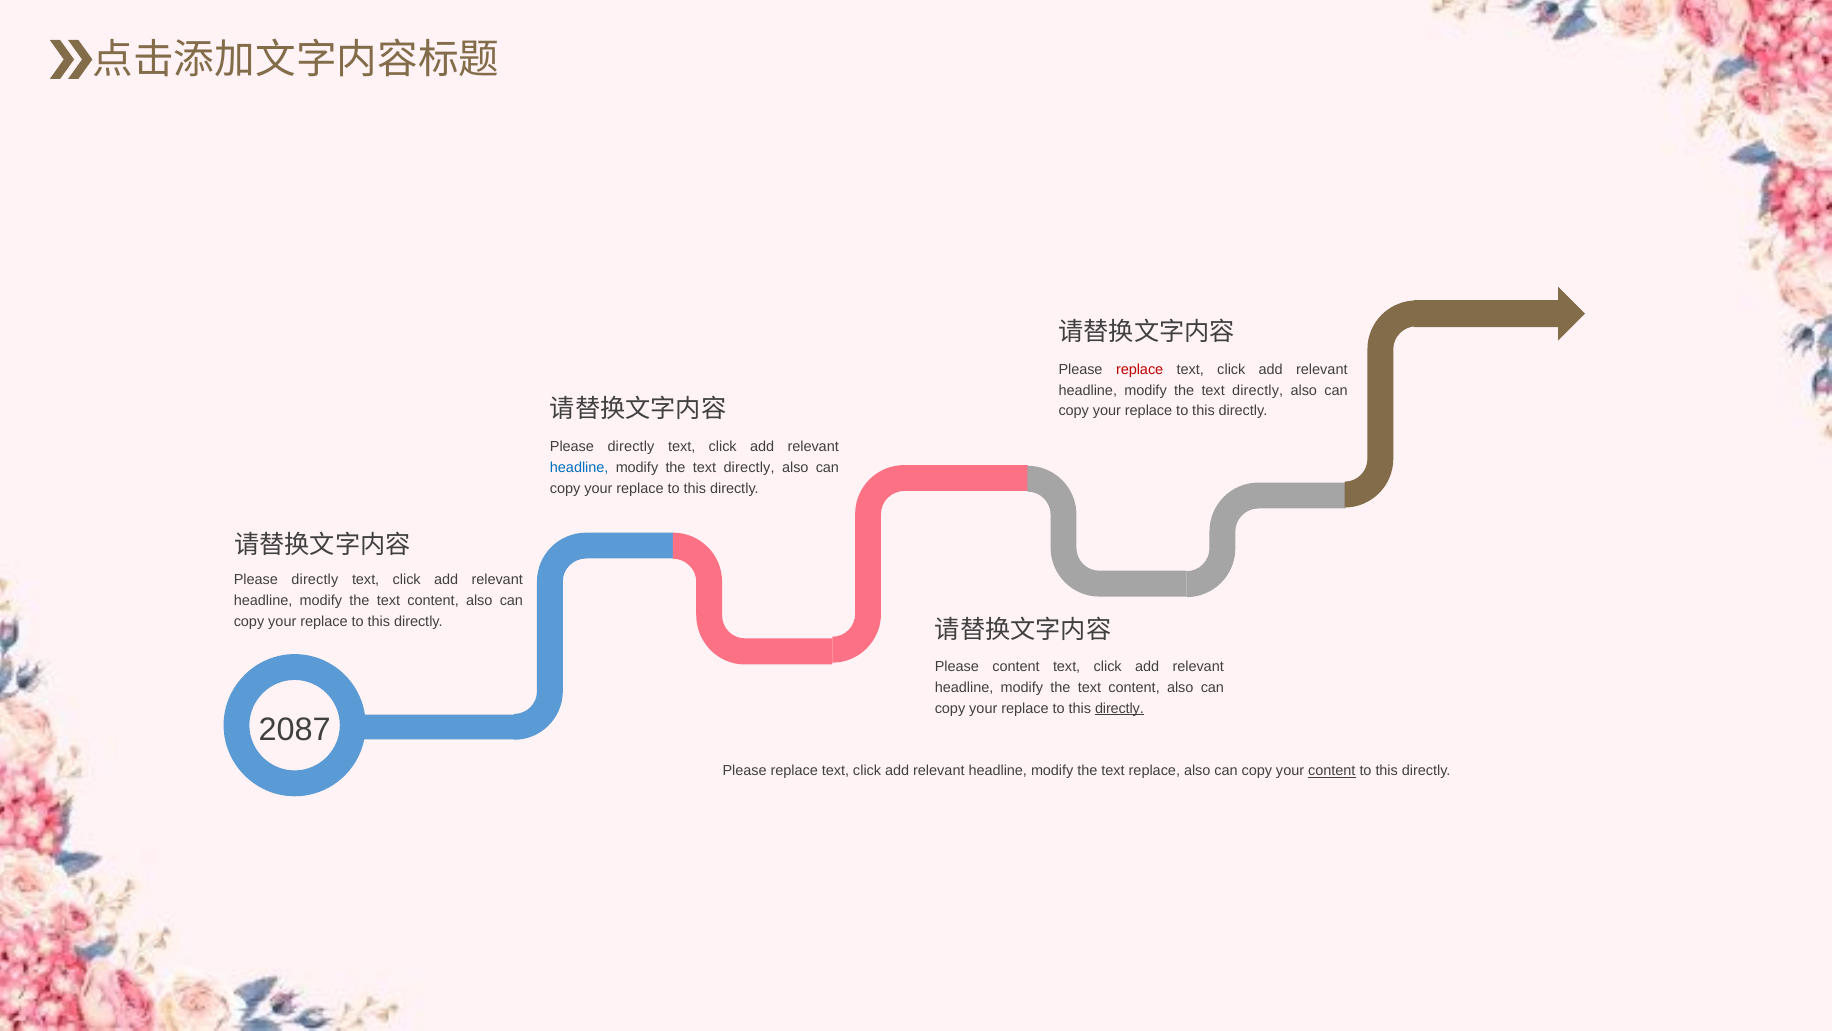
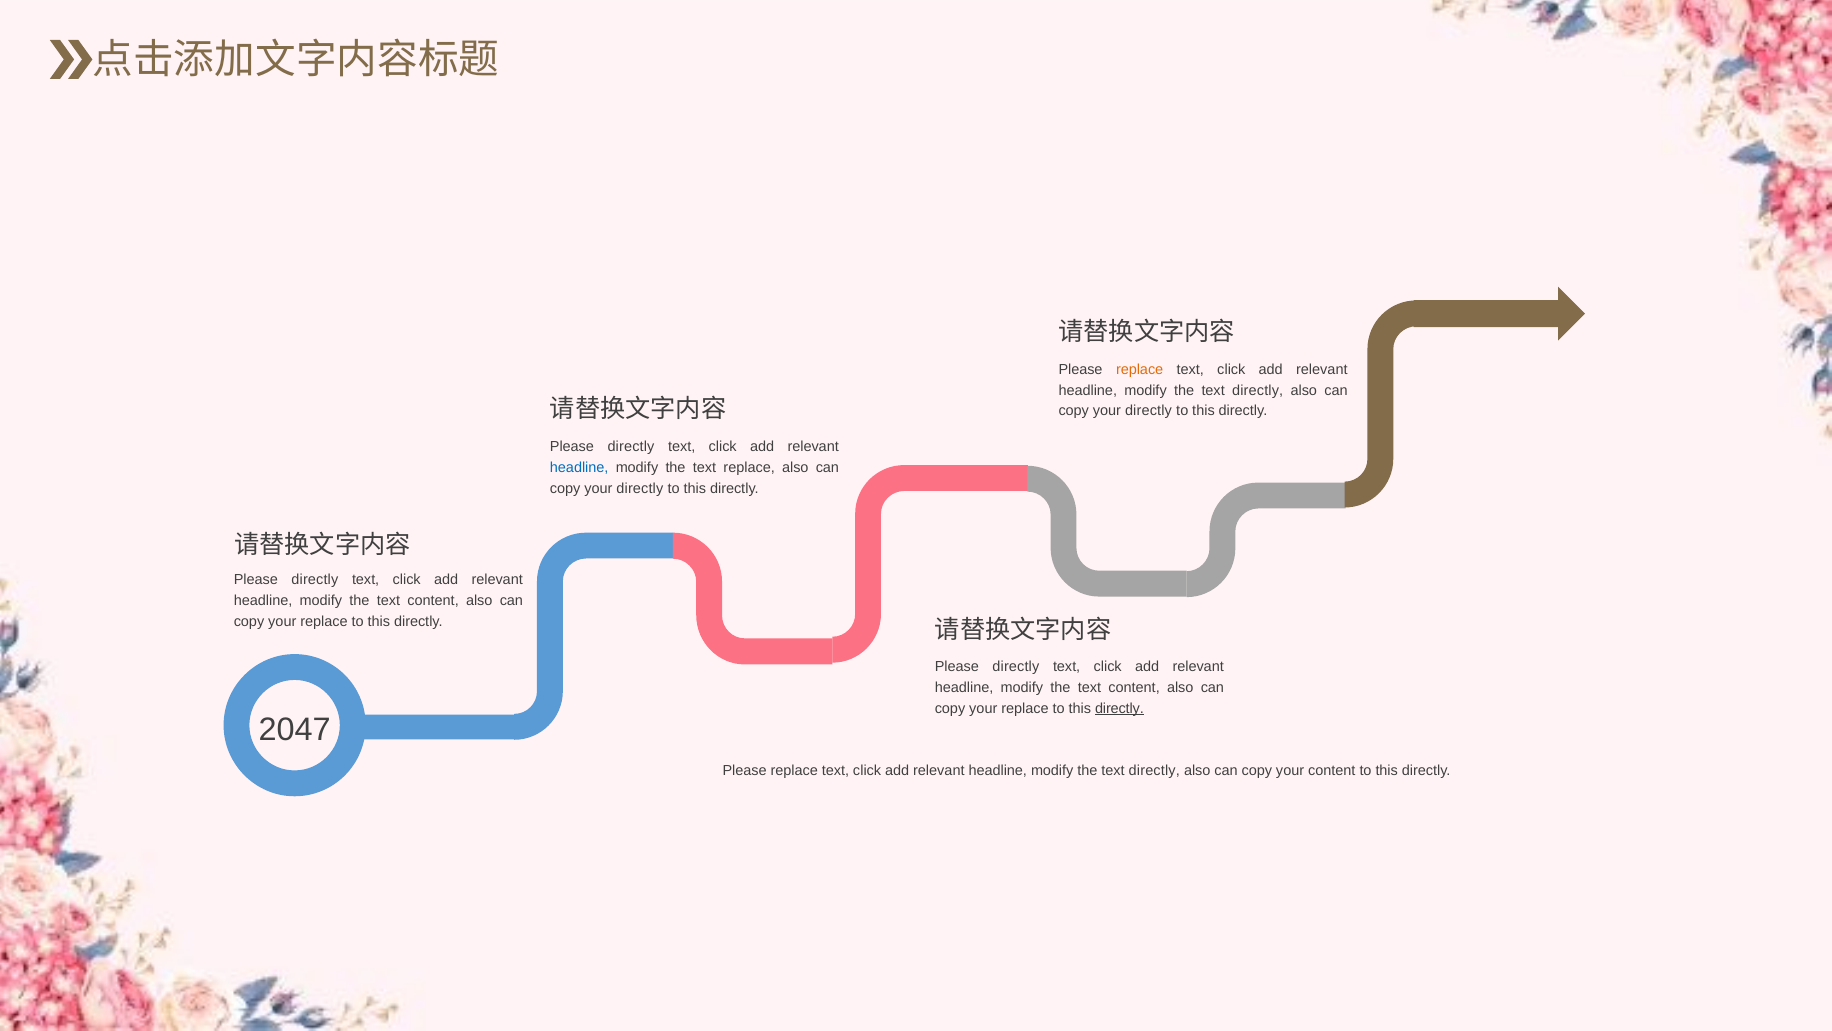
replace at (1140, 369) colour: red -> orange
replace at (1149, 411): replace -> directly
directly at (749, 468): directly -> replace
replace at (640, 489): replace -> directly
content at (1016, 667): content -> directly
2087: 2087 -> 2047
replace at (1154, 771): replace -> directly
content at (1332, 771) underline: present -> none
